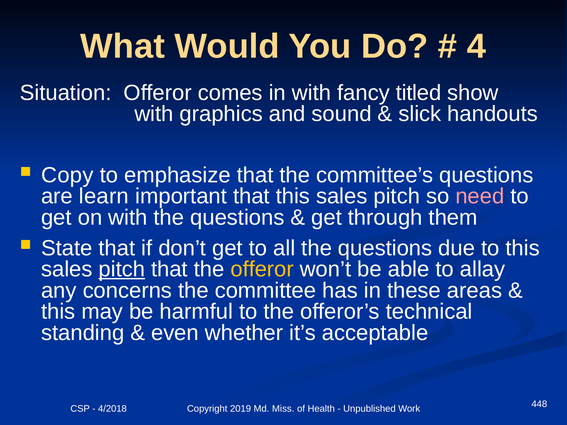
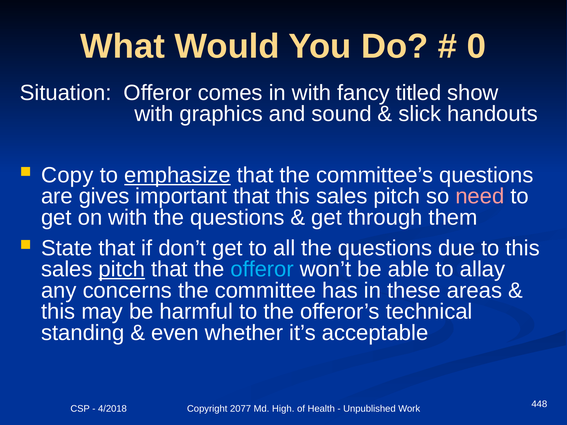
4: 4 -> 0
emphasize underline: none -> present
learn: learn -> gives
offeror at (262, 269) colour: yellow -> light blue
2019: 2019 -> 2077
Miss: Miss -> High
